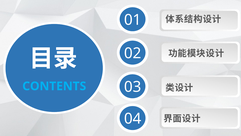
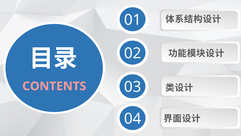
CONTENTS colour: light blue -> pink
